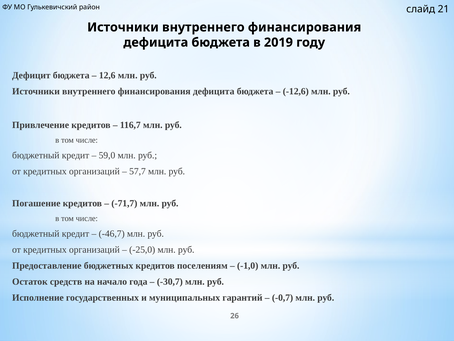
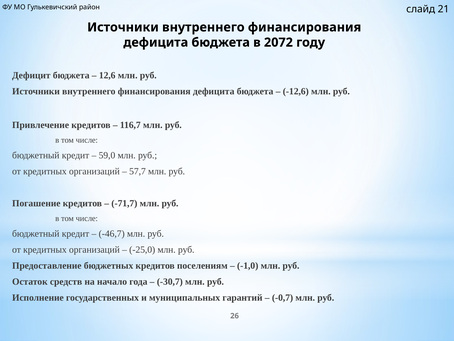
2019: 2019 -> 2072
